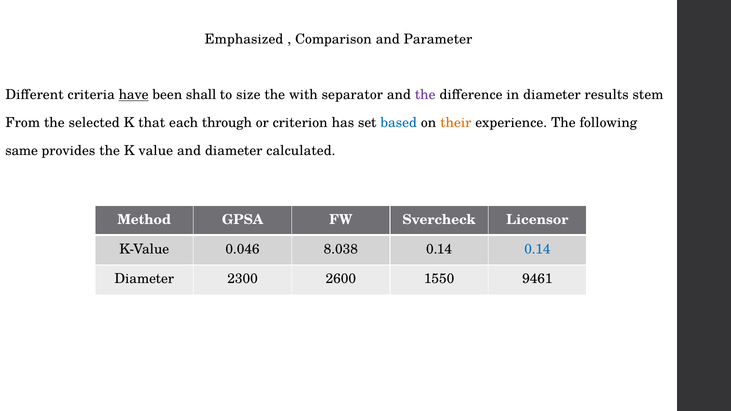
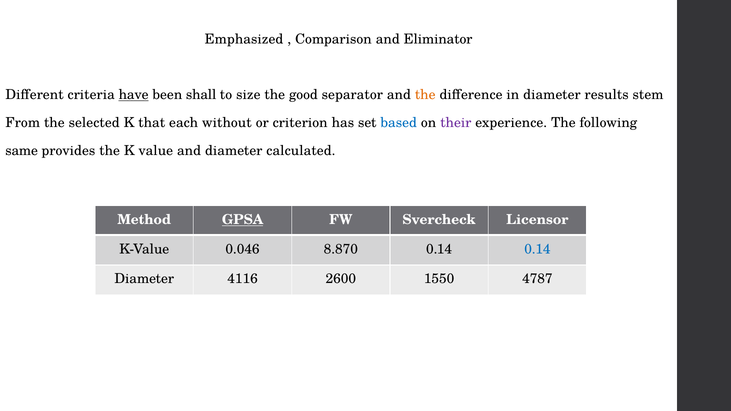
Parameter: Parameter -> Eliminator
with: with -> good
the at (425, 95) colour: purple -> orange
through: through -> without
their colour: orange -> purple
GPSA underline: none -> present
8.038: 8.038 -> 8.870
2300: 2300 -> 4116
9461: 9461 -> 4787
